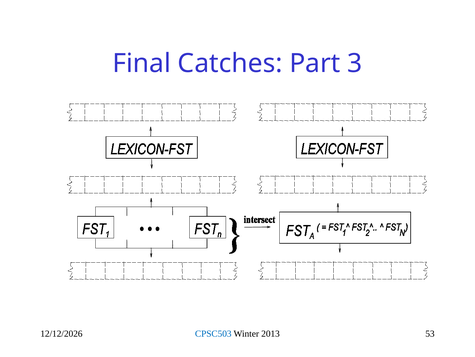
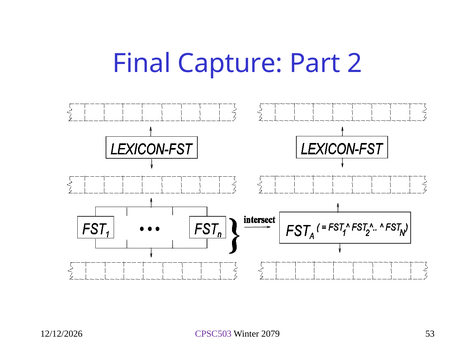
Catches: Catches -> Capture
3: 3 -> 2
CPSC503 colour: blue -> purple
2013: 2013 -> 2079
